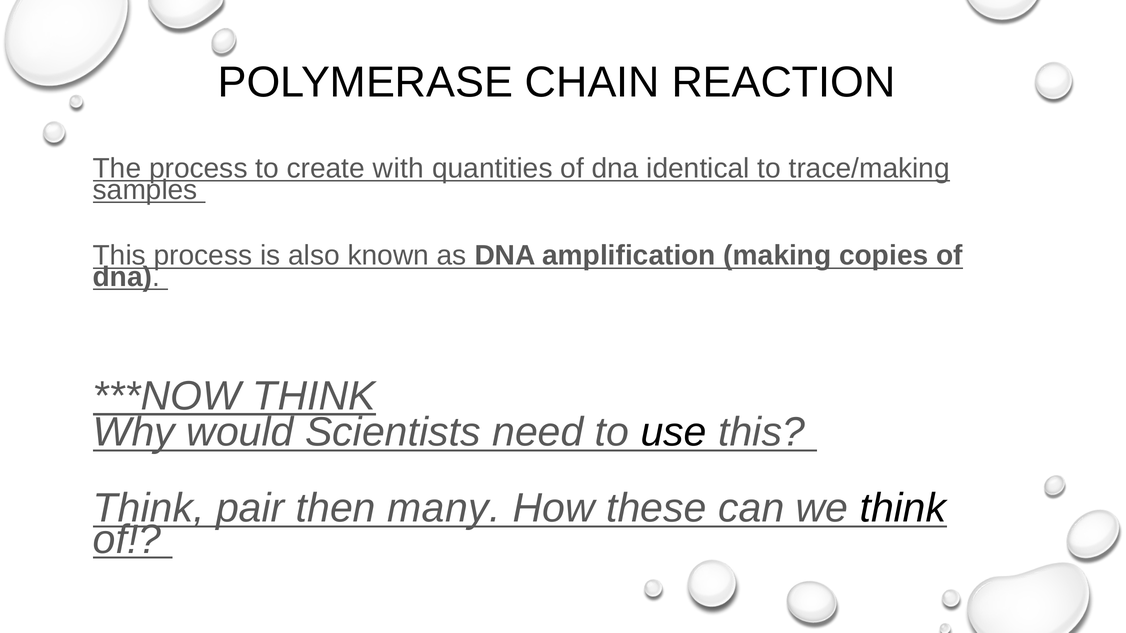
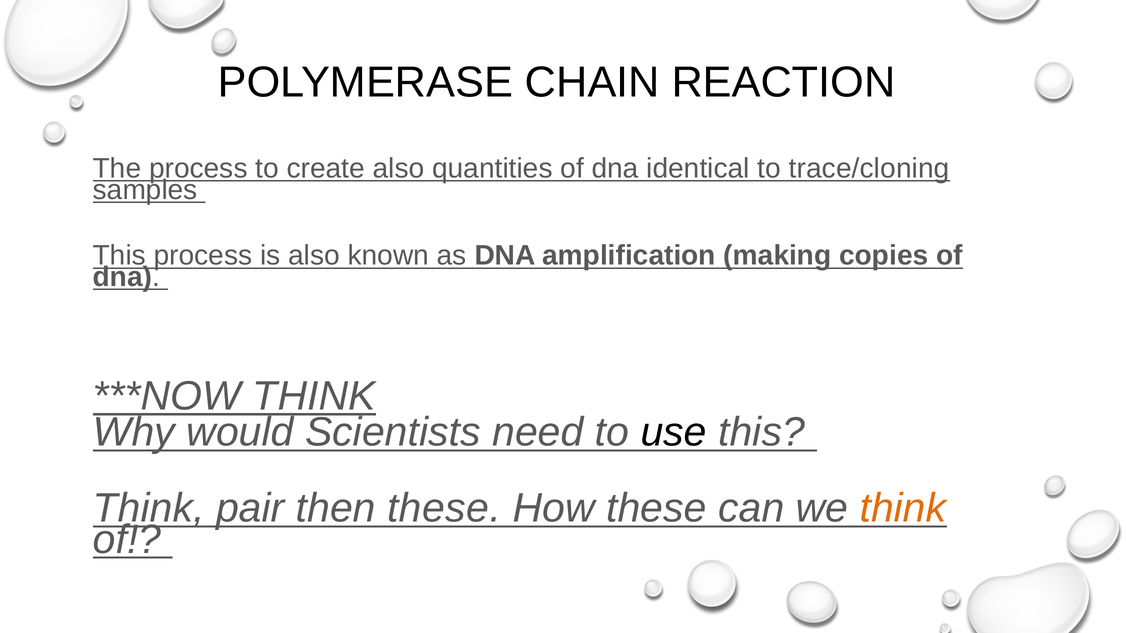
create with: with -> also
trace/making: trace/making -> trace/cloning
then many: many -> these
think at (903, 509) colour: black -> orange
